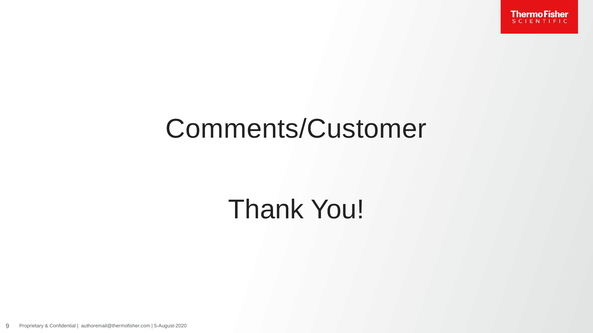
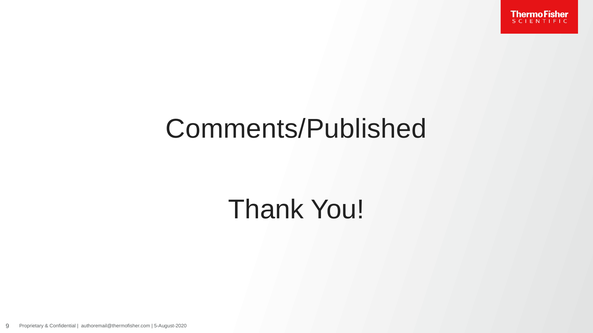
Comments/Customer: Comments/Customer -> Comments/Published
